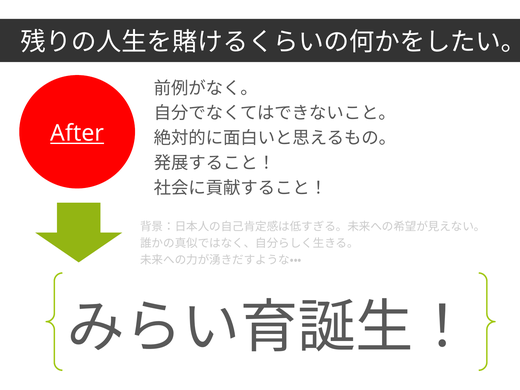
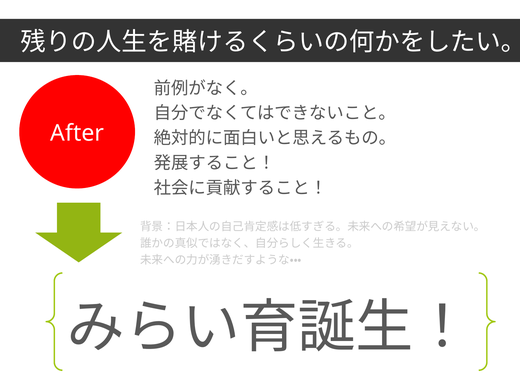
After underline: present -> none
